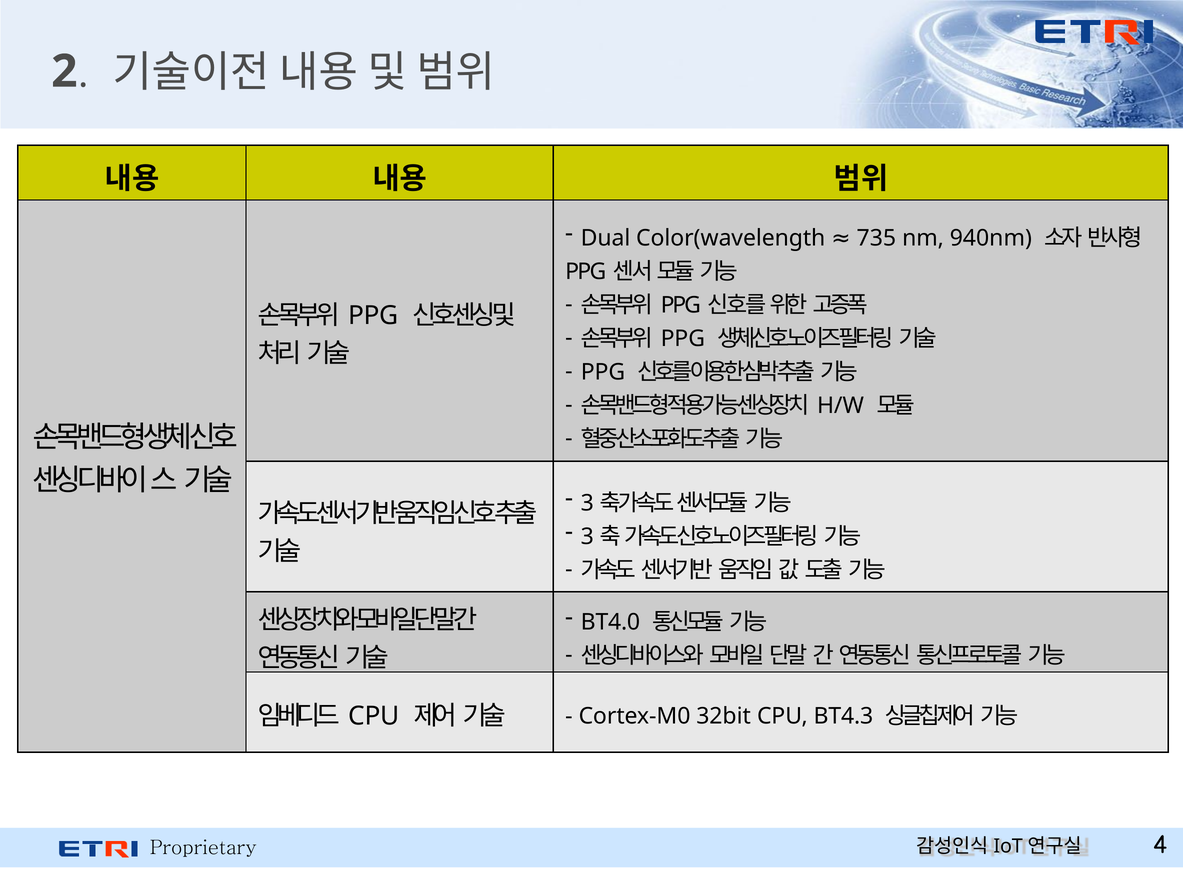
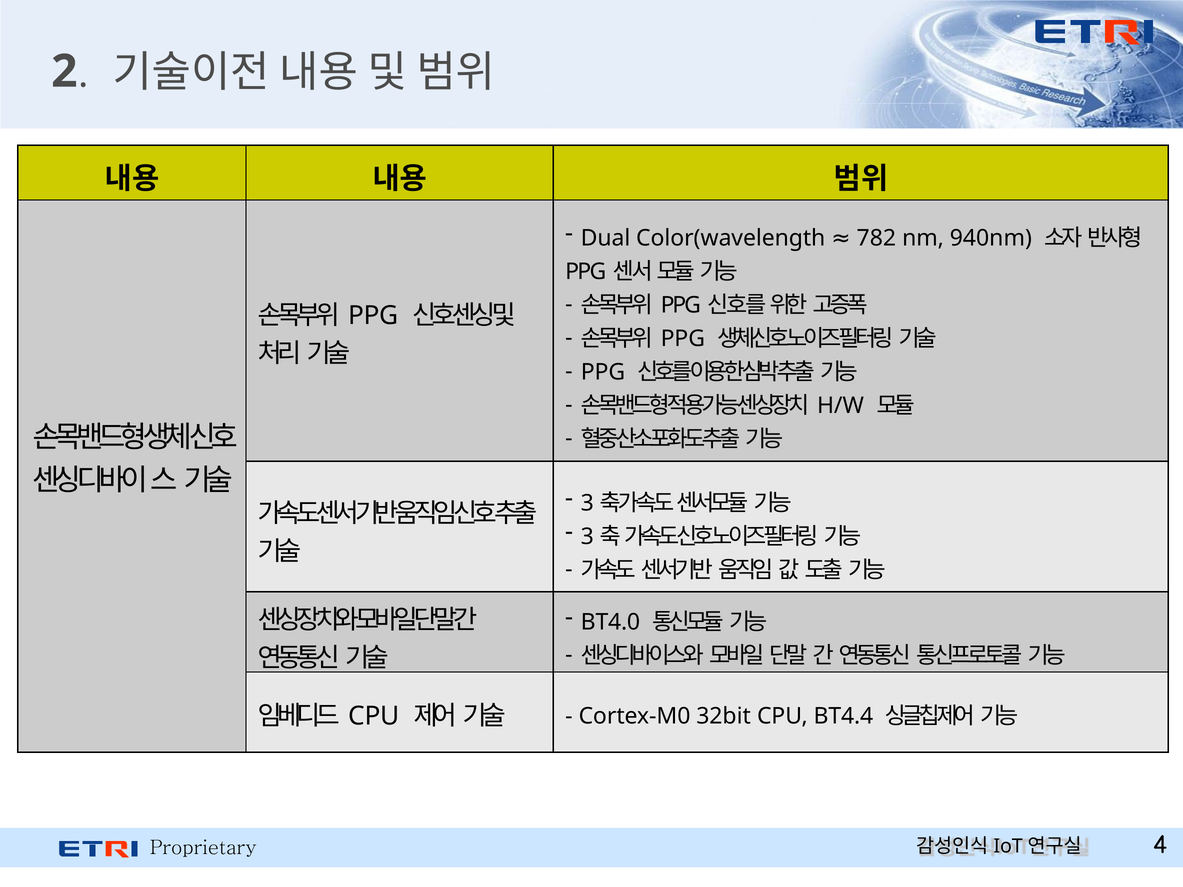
735: 735 -> 782
BT4.3: BT4.3 -> BT4.4
